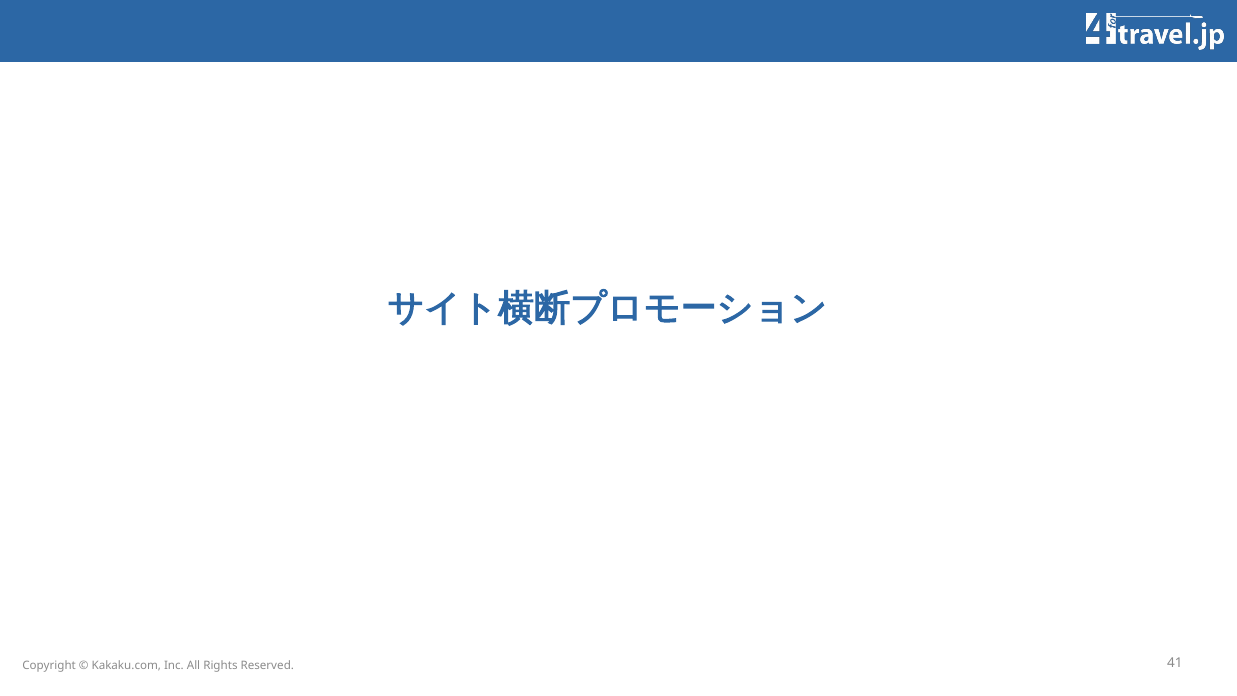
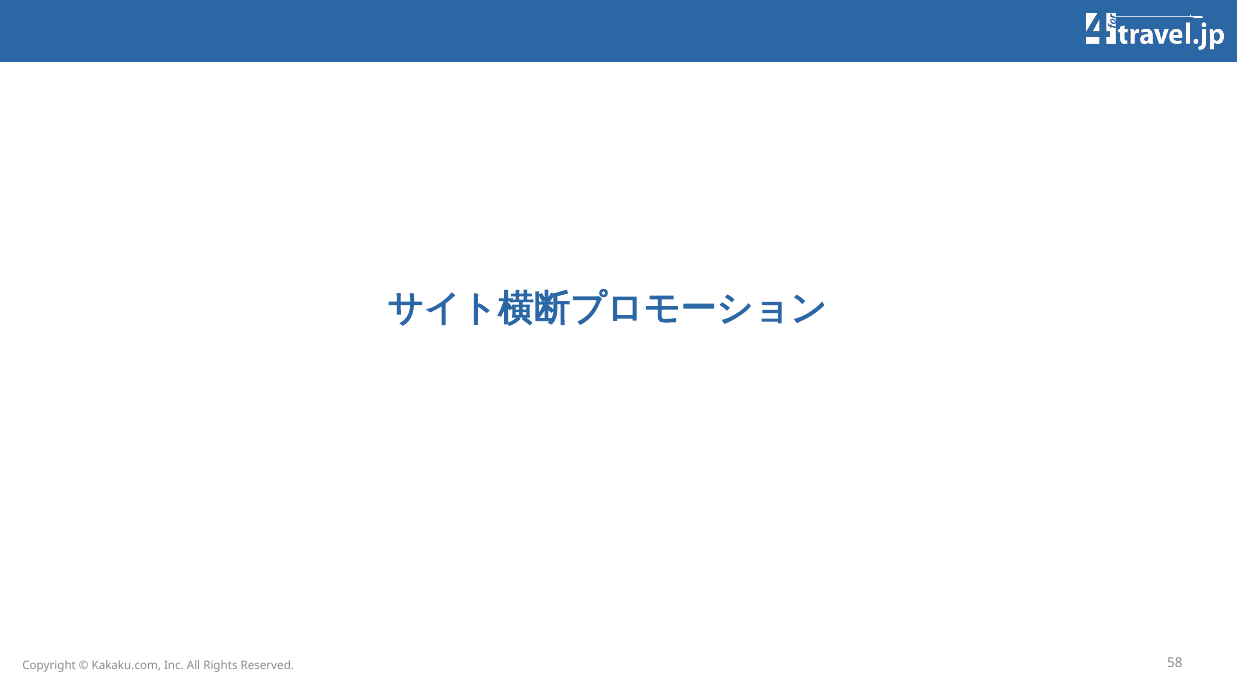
41: 41 -> 58
